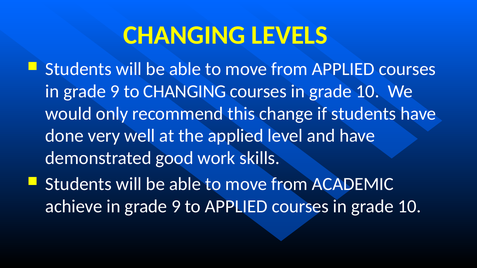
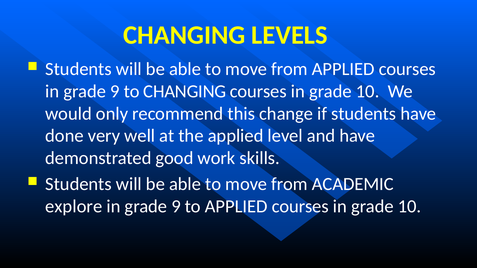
achieve: achieve -> explore
